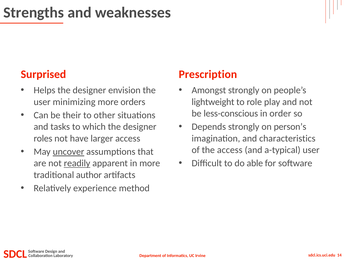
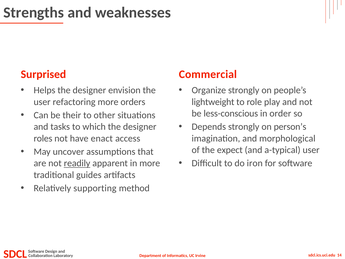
Prescription: Prescription -> Commercial
Amongst: Amongst -> Organize
minimizing: minimizing -> refactoring
larger: larger -> enact
characteristics: characteristics -> morphological
the access: access -> expect
uncover underline: present -> none
able: able -> iron
author: author -> guides
experience: experience -> supporting
